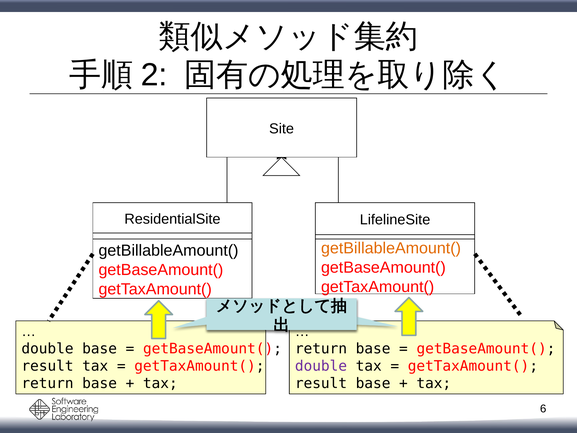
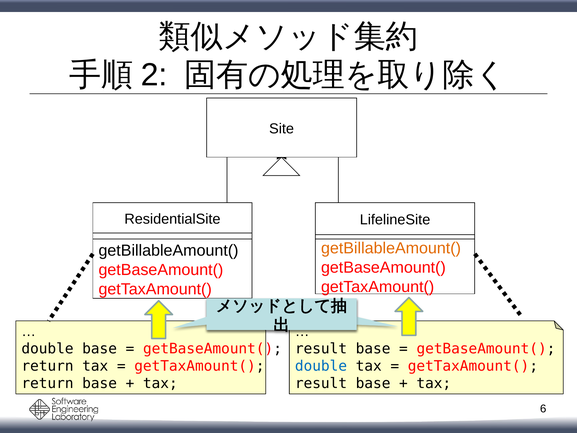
return at (321, 349): return -> result
result at (48, 366): result -> return
double at (321, 366) colour: purple -> blue
